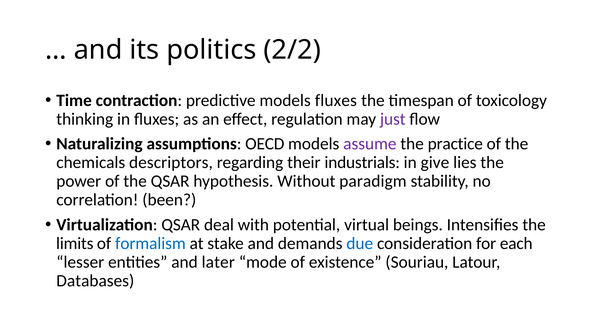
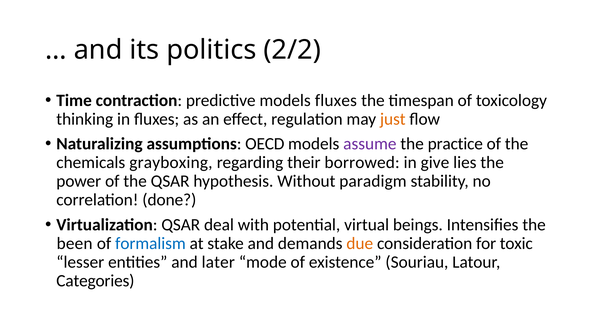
just colour: purple -> orange
descriptors: descriptors -> grayboxing
industrials: industrials -> borrowed
been: been -> done
limits: limits -> been
due colour: blue -> orange
each: each -> toxic
Databases: Databases -> Categories
